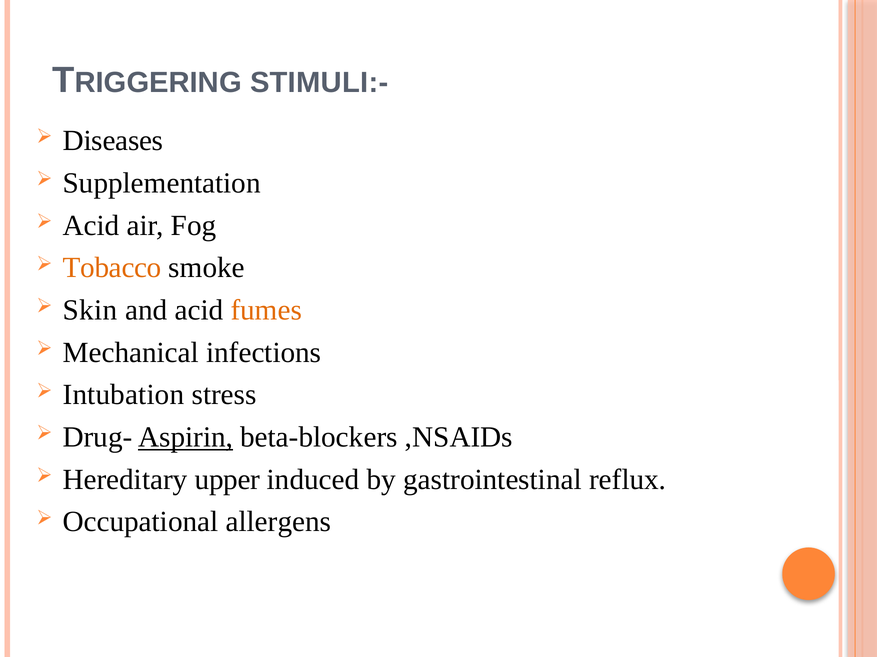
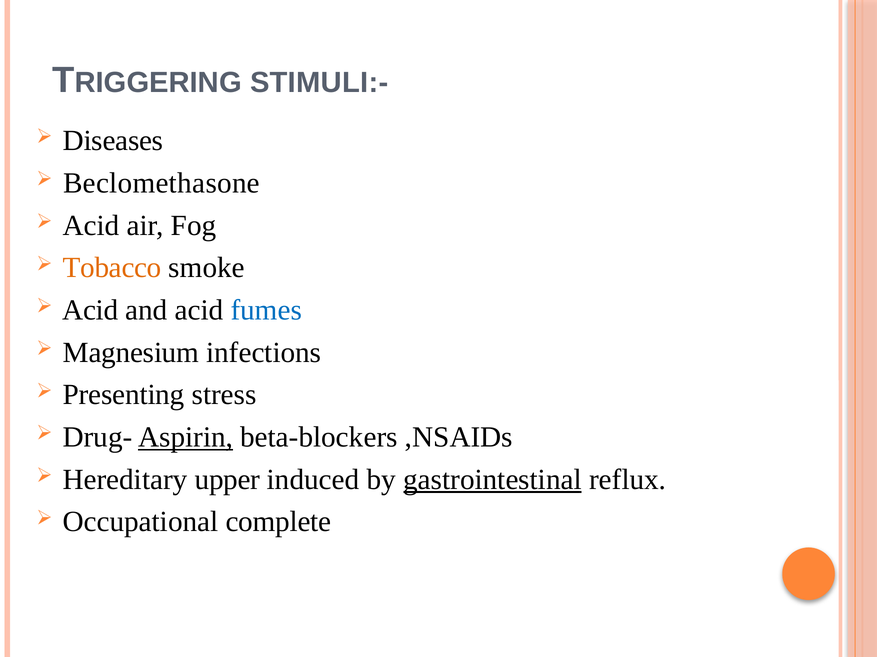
Supplementation: Supplementation -> Beclomethasone
Skin at (90, 310): Skin -> Acid
fumes colour: orange -> blue
Mechanical: Mechanical -> Magnesium
Intubation: Intubation -> Presenting
gastrointestinal underline: none -> present
allergens: allergens -> complete
